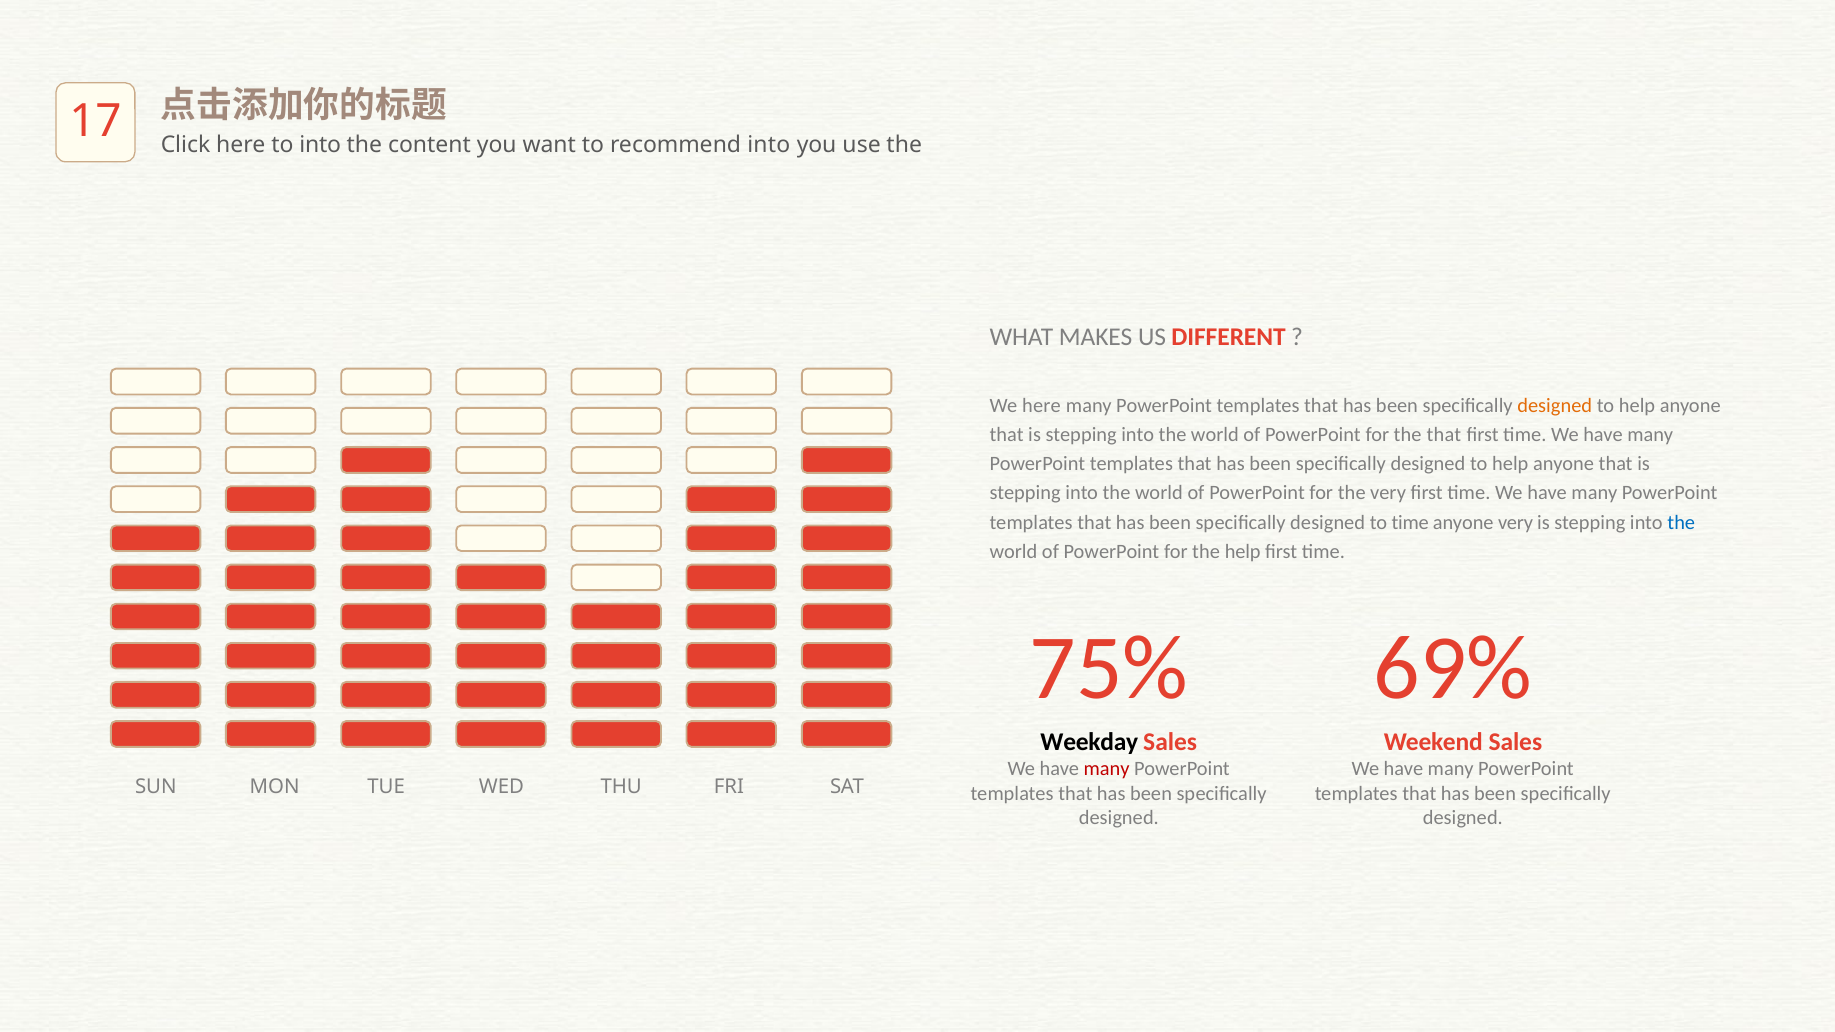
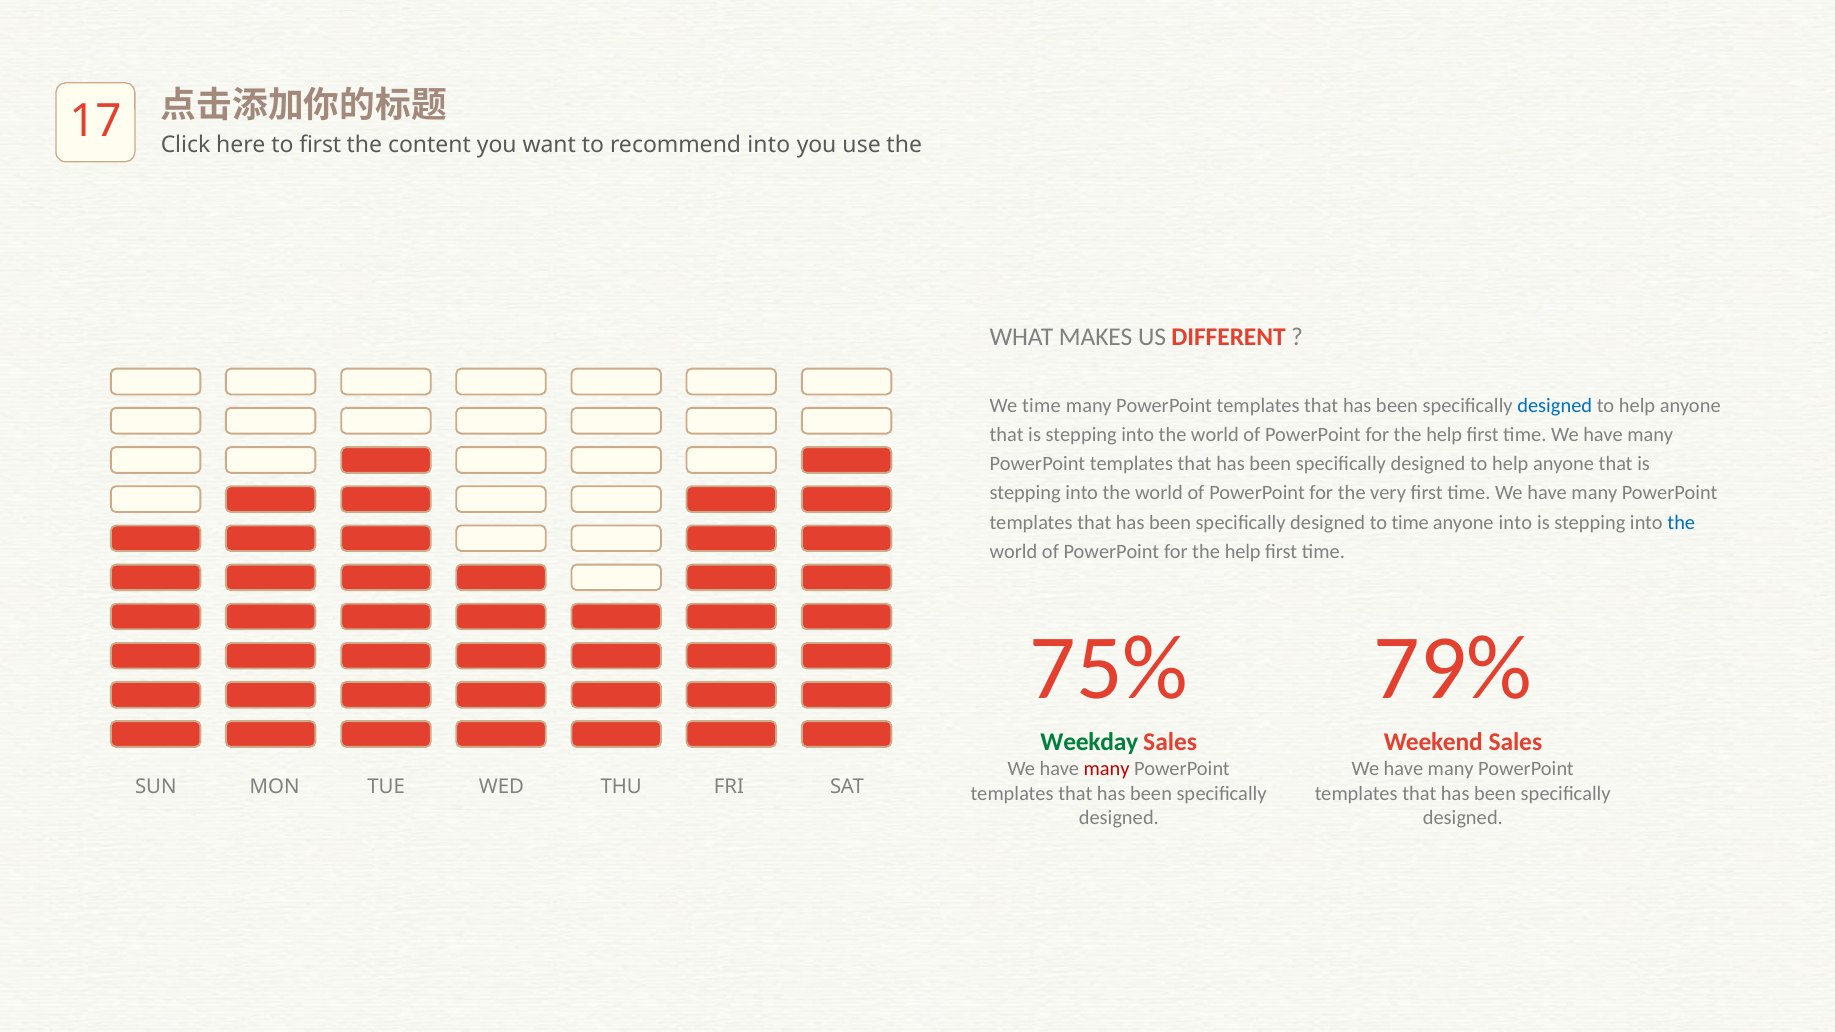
to into: into -> first
We here: here -> time
designed at (1555, 405) colour: orange -> blue
that at (1444, 435): that -> help
anyone very: very -> into
69%: 69% -> 79%
Weekday colour: black -> green
